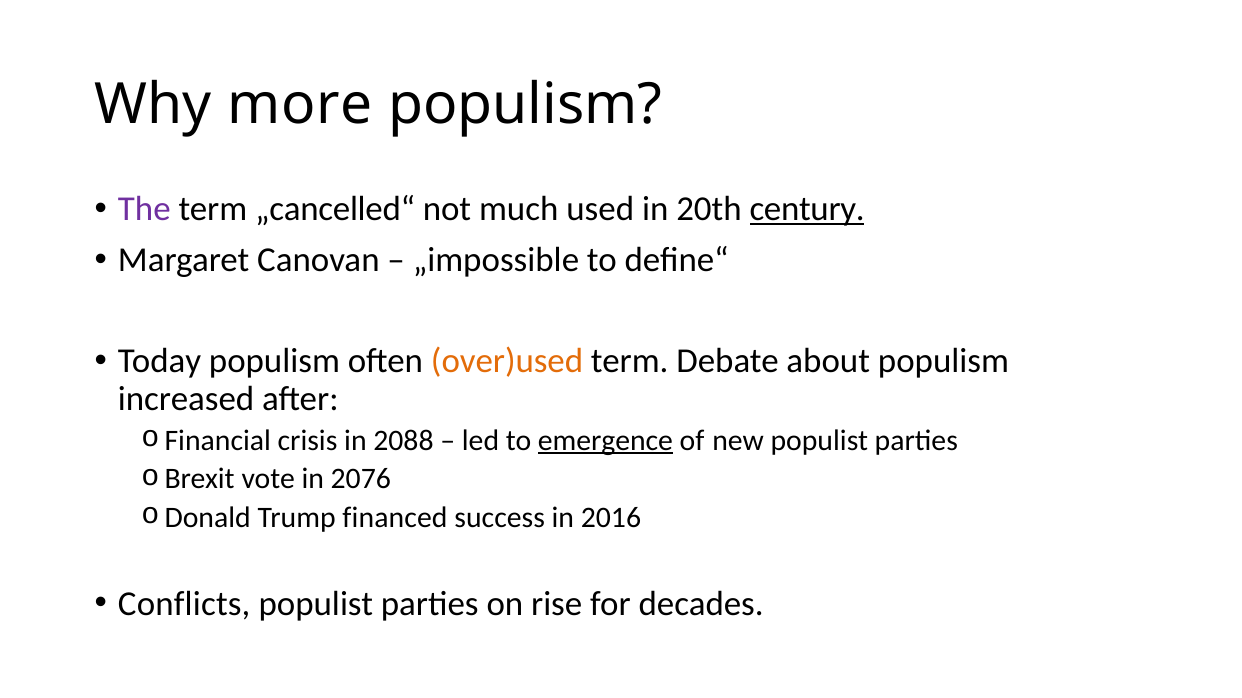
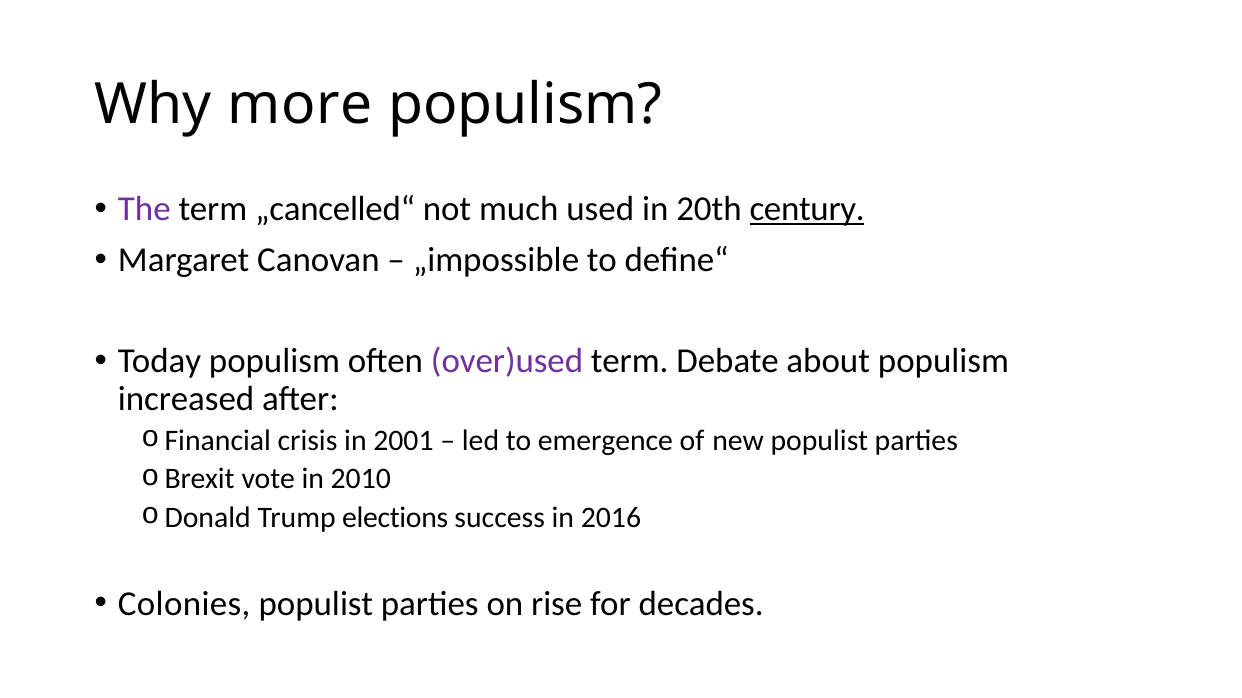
over)used colour: orange -> purple
2088: 2088 -> 2001
emergence underline: present -> none
2076: 2076 -> 2010
financed: financed -> elections
Conflicts: Conflicts -> Colonies
